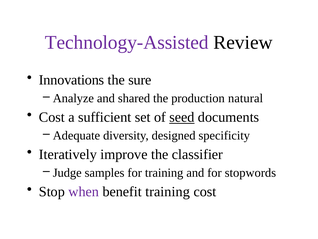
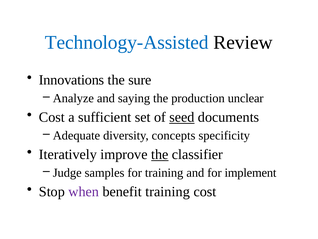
Technology-Assisted colour: purple -> blue
shared: shared -> saying
natural: natural -> unclear
designed: designed -> concepts
the at (160, 154) underline: none -> present
stopwords: stopwords -> implement
